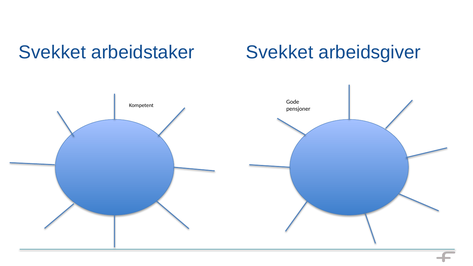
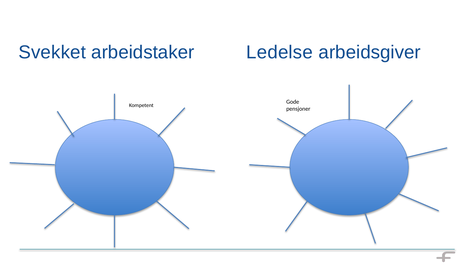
arbeidstaker Svekket: Svekket -> Ledelse
